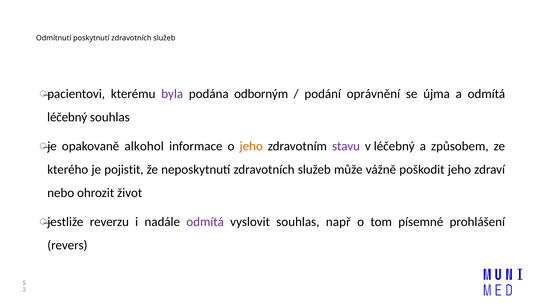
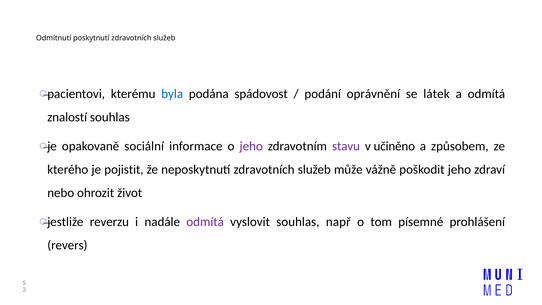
byla colour: purple -> blue
odborným: odborným -> spádovost
újma: újma -> látek
léčebný at (67, 117): léčebný -> znalostí
alkohol: alkohol -> sociální
jeho at (251, 146) colour: orange -> purple
v léčebný: léčebný -> učiněno
